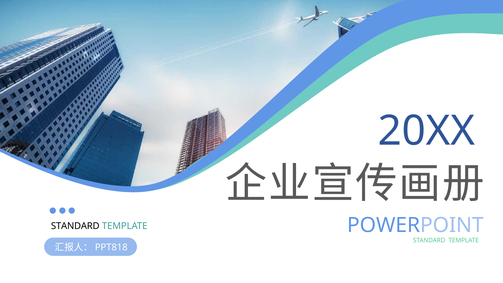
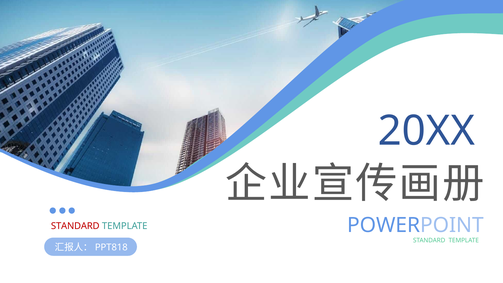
STANDARD at (75, 226) colour: black -> red
